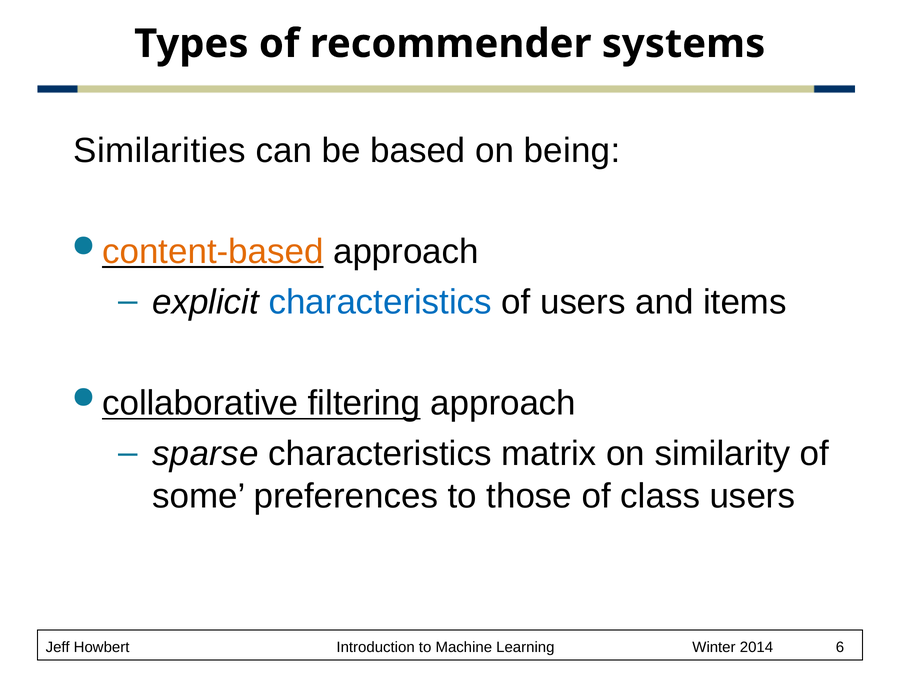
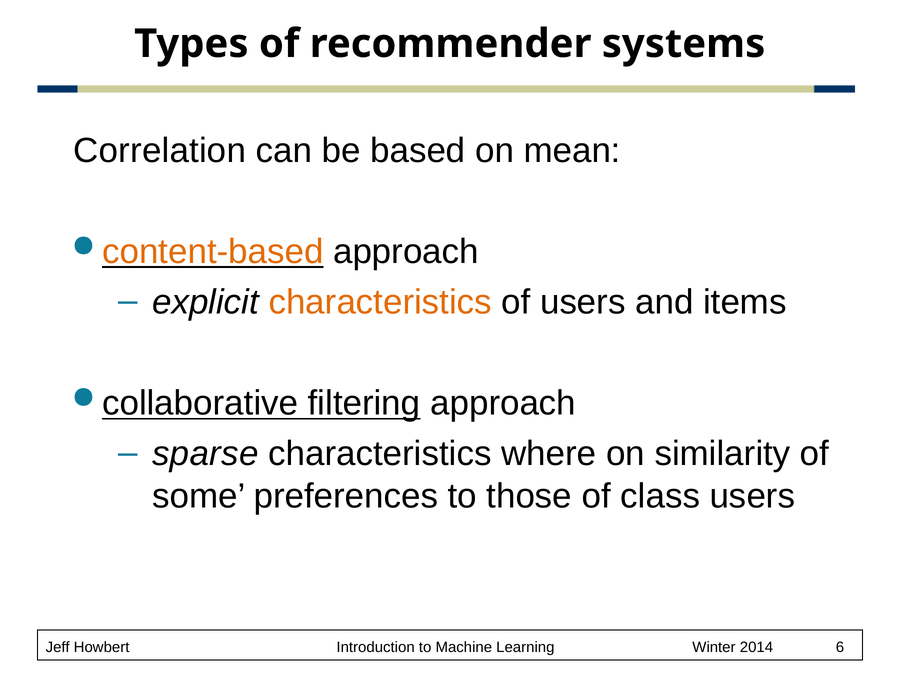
Similarities: Similarities -> Correlation
being: being -> mean
characteristics at (380, 302) colour: blue -> orange
matrix: matrix -> where
